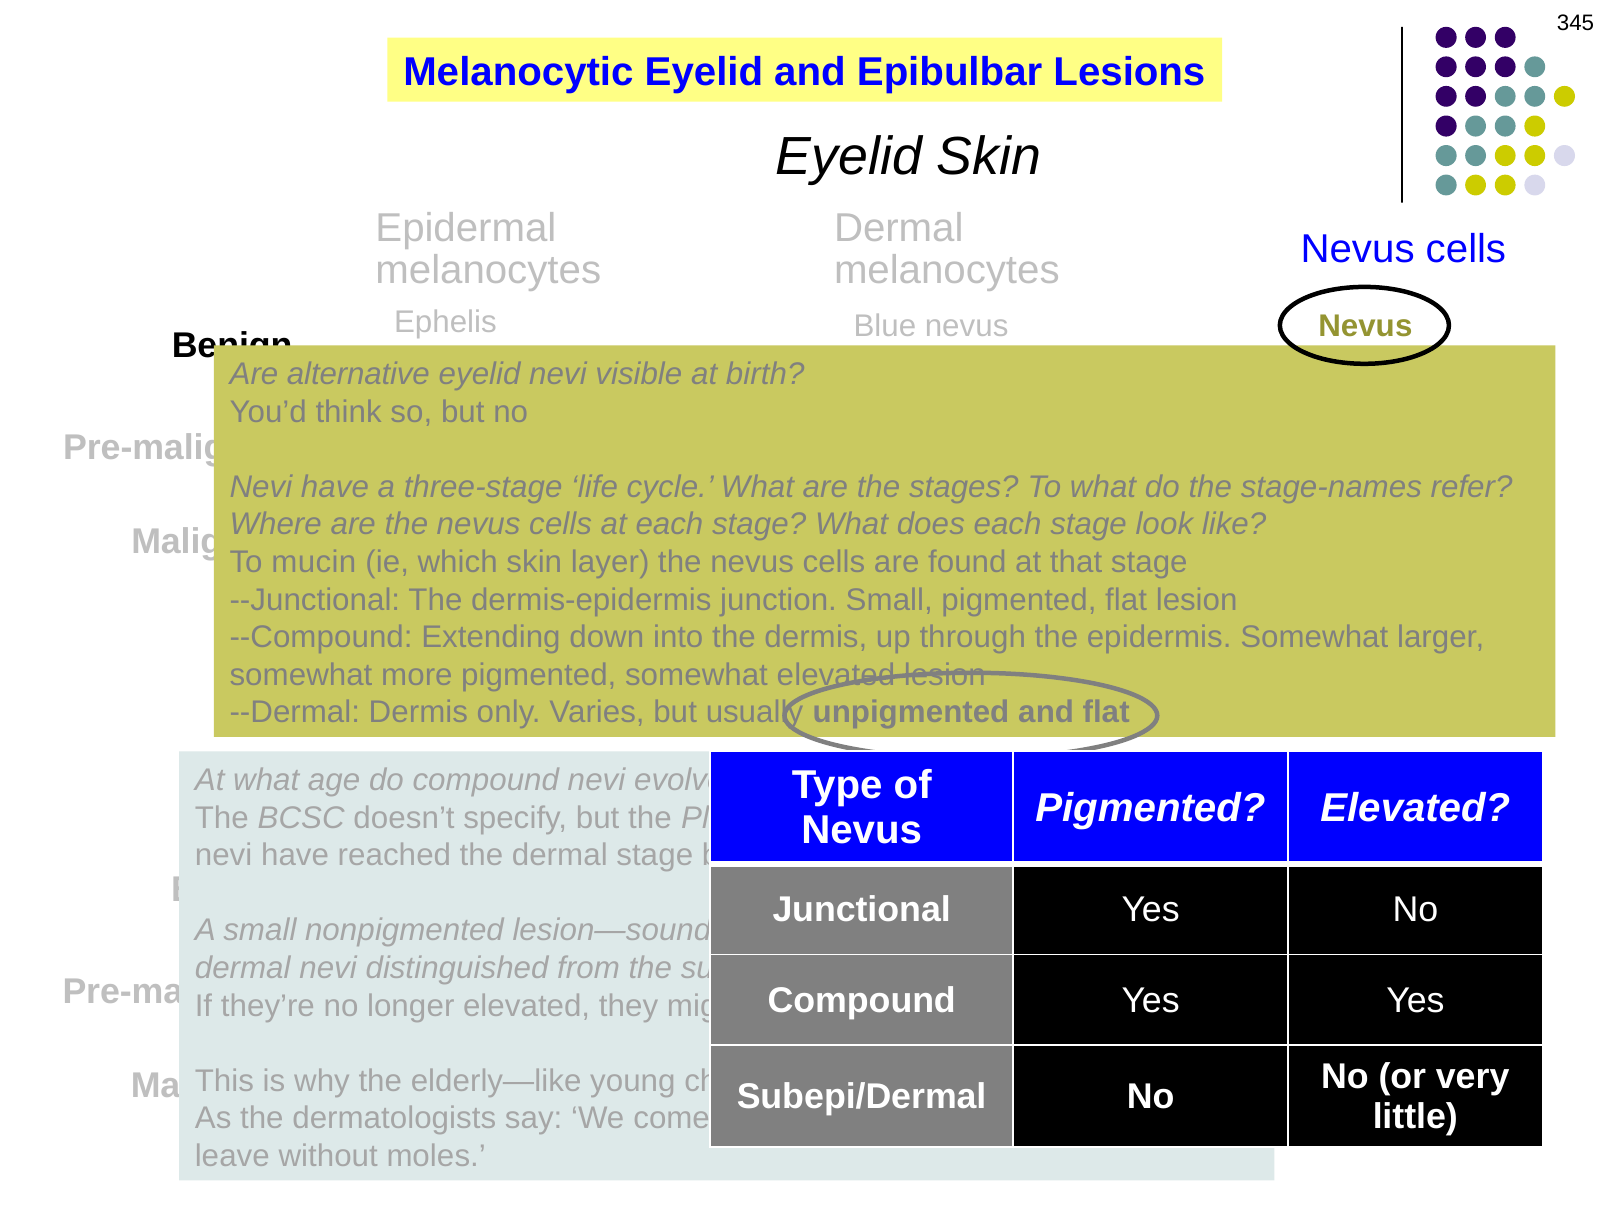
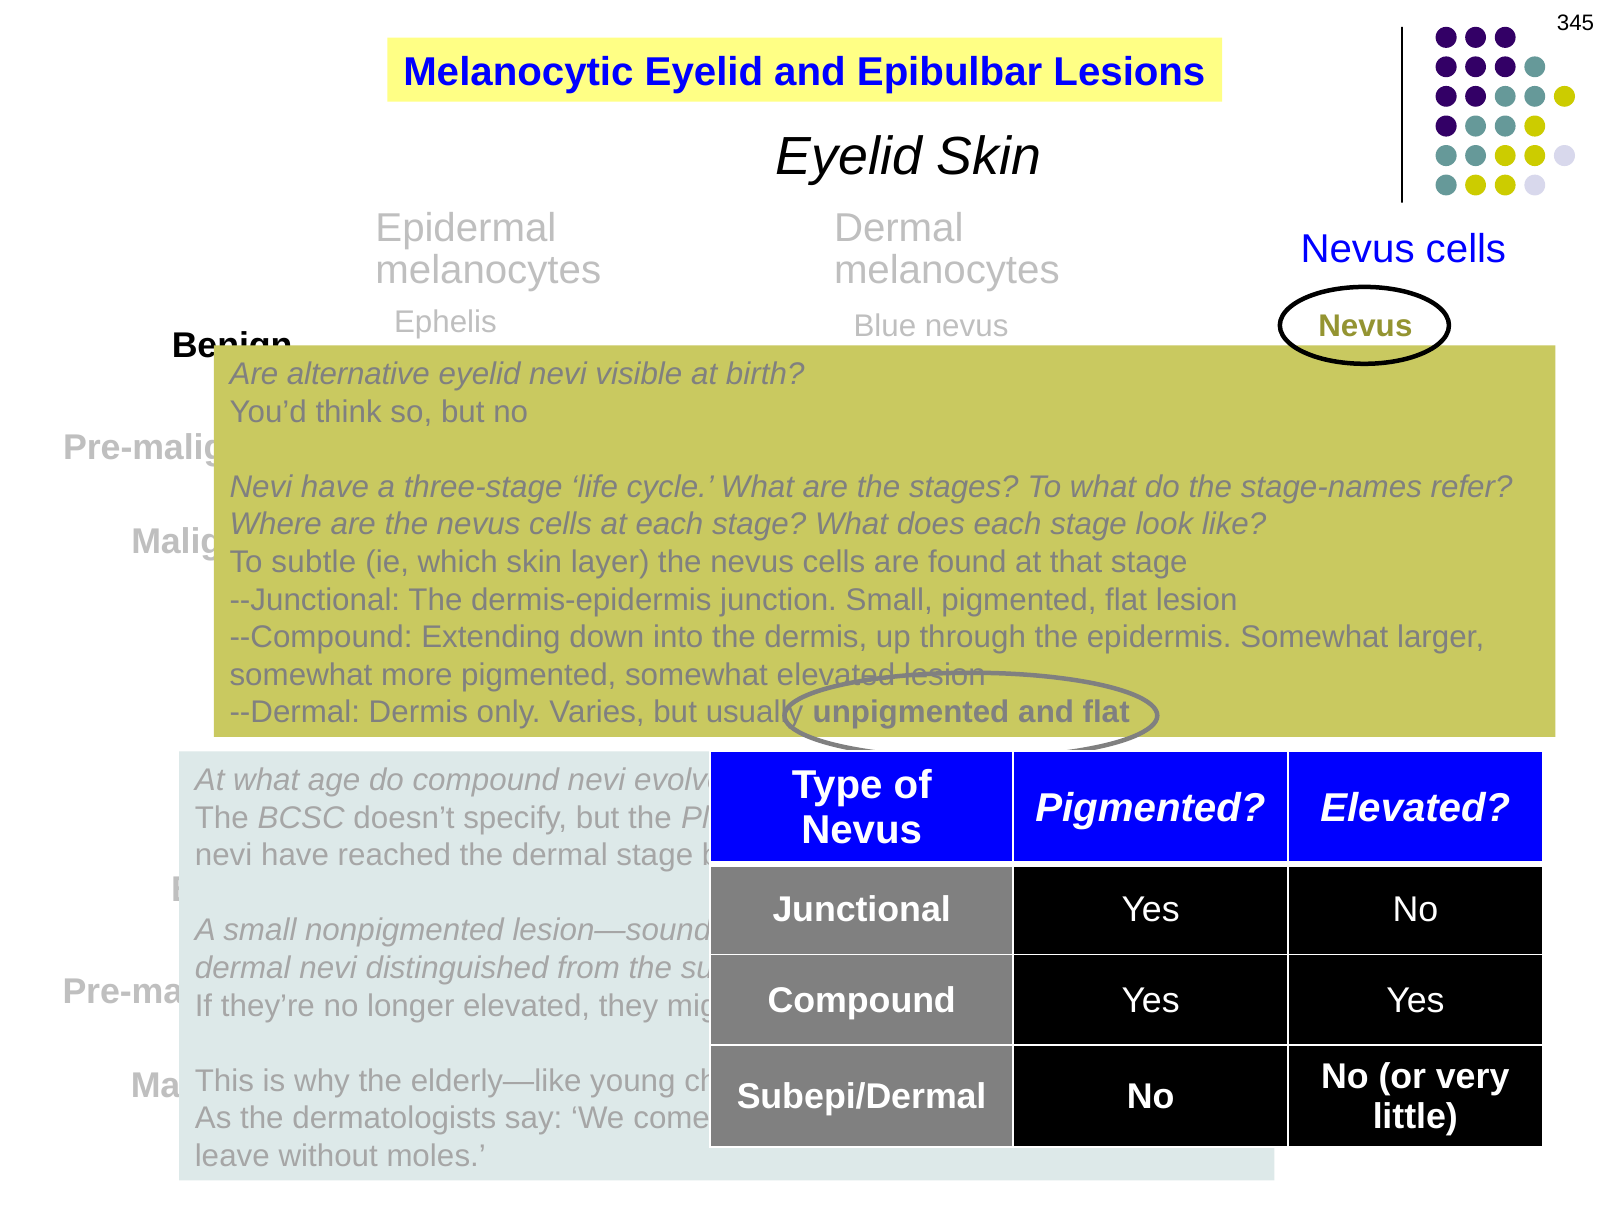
mucin: mucin -> subtle
